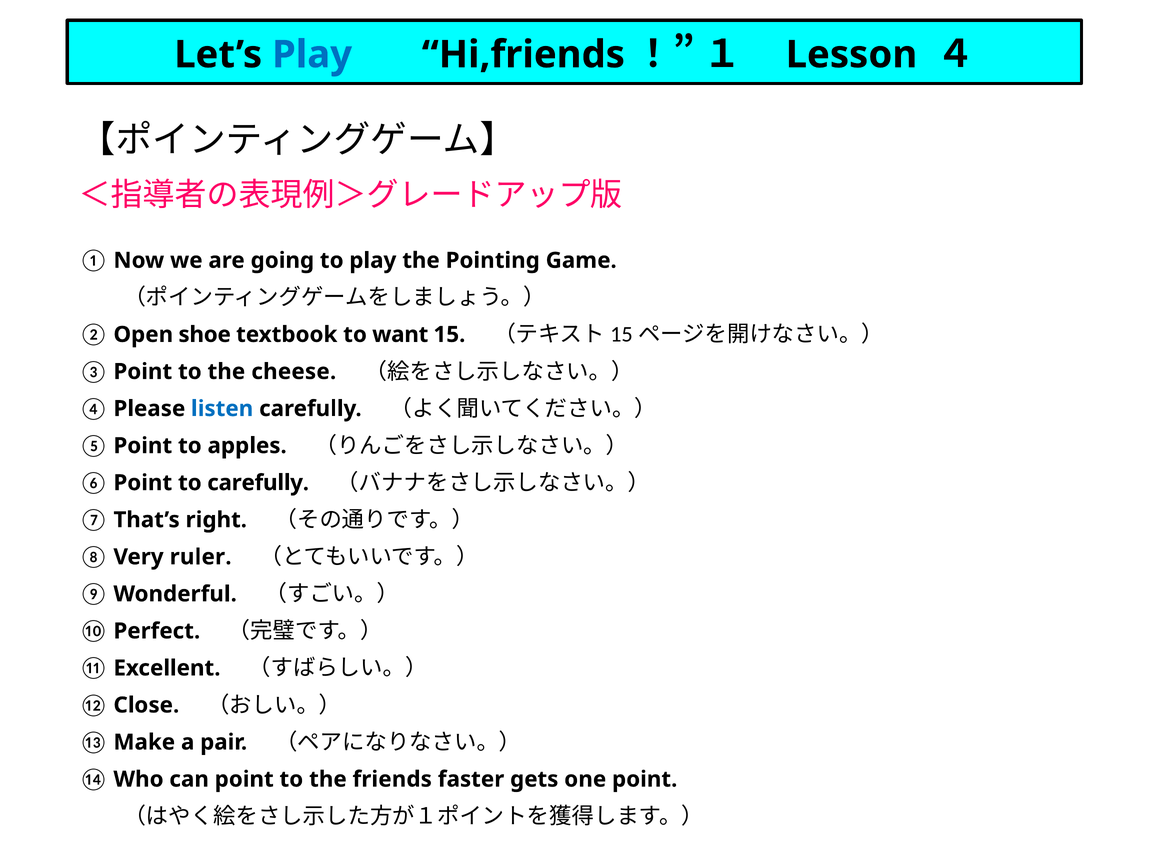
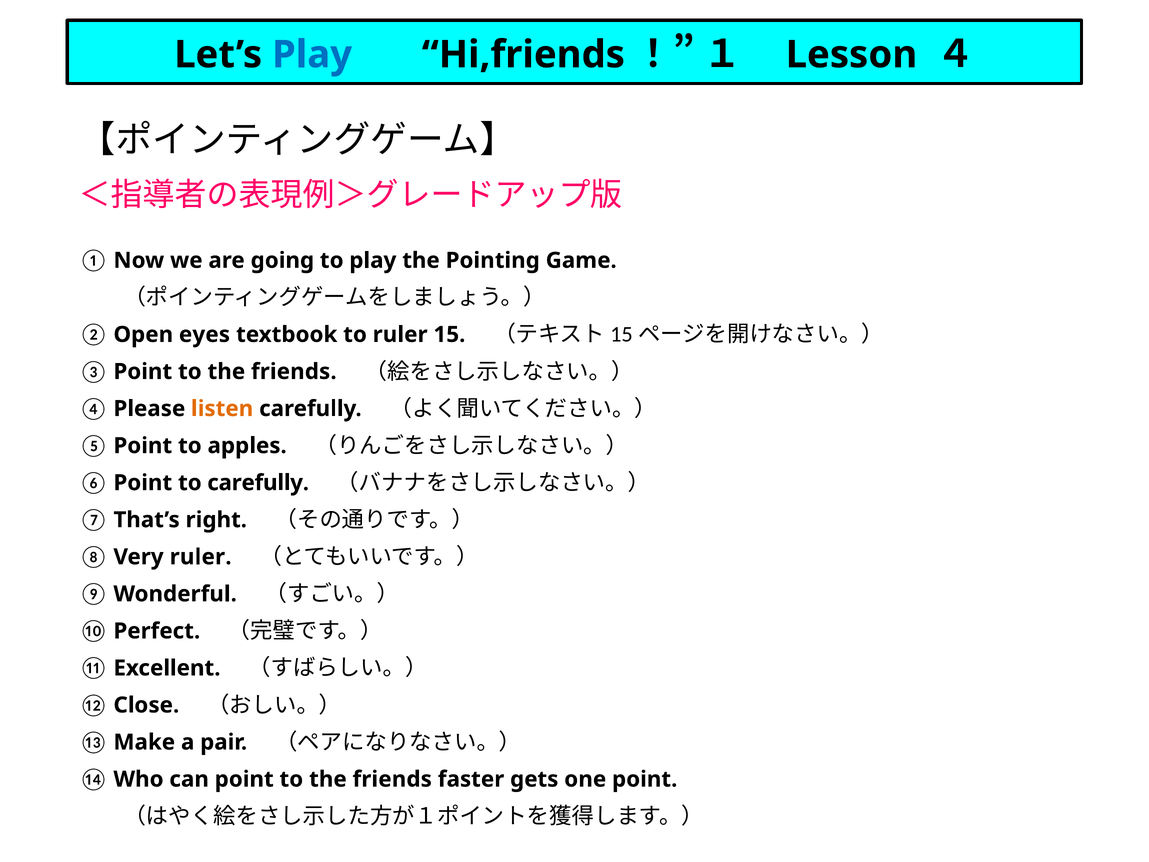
shoe: shoe -> eyes
to want: want -> ruler
cheese at (294, 372): cheese -> friends
listen colour: blue -> orange
